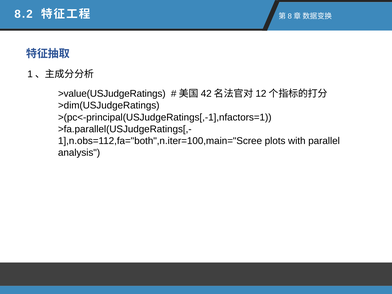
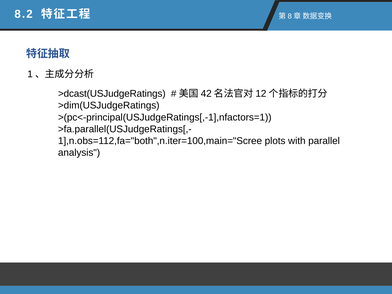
>value(USJudgeRatings: >value(USJudgeRatings -> >dcast(USJudgeRatings
